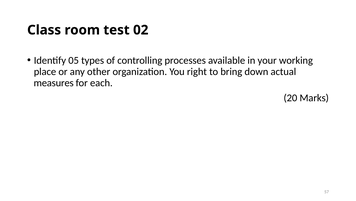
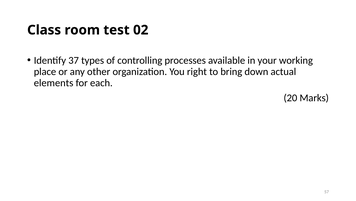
05: 05 -> 37
measures: measures -> elements
